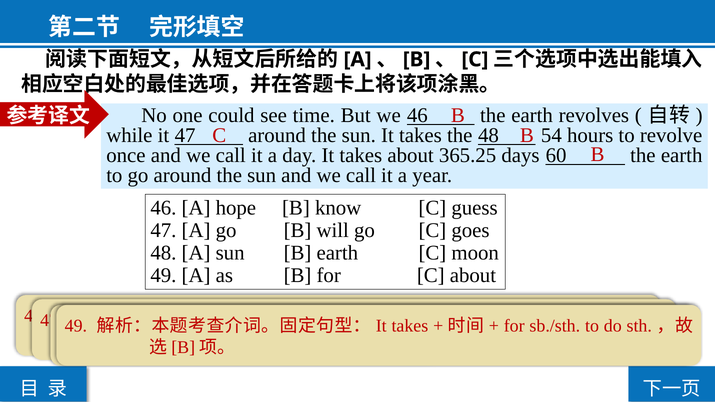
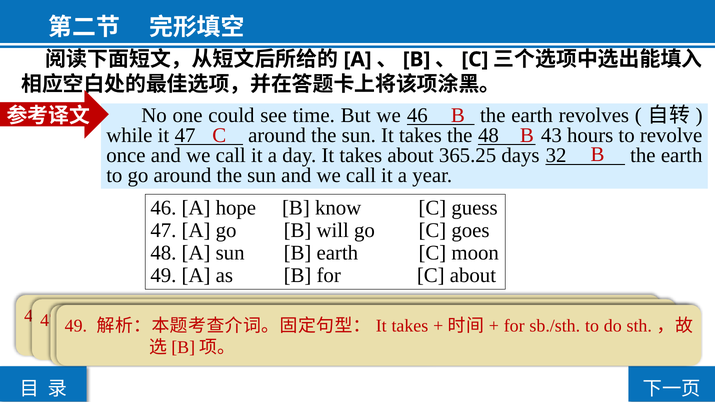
54: 54 -> 43
60: 60 -> 32
